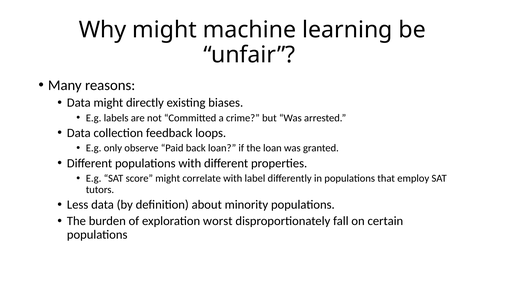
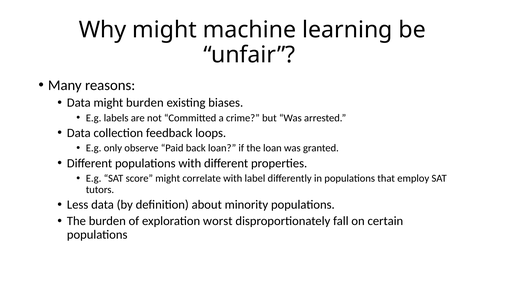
might directly: directly -> burden
